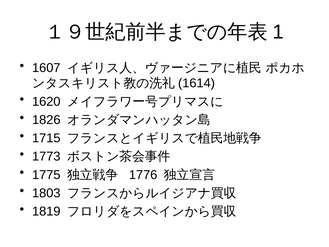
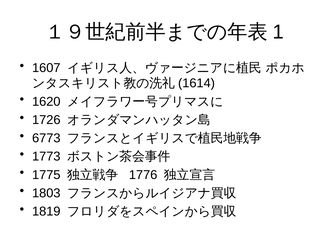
1826: 1826 -> 1726
1715: 1715 -> 6773
